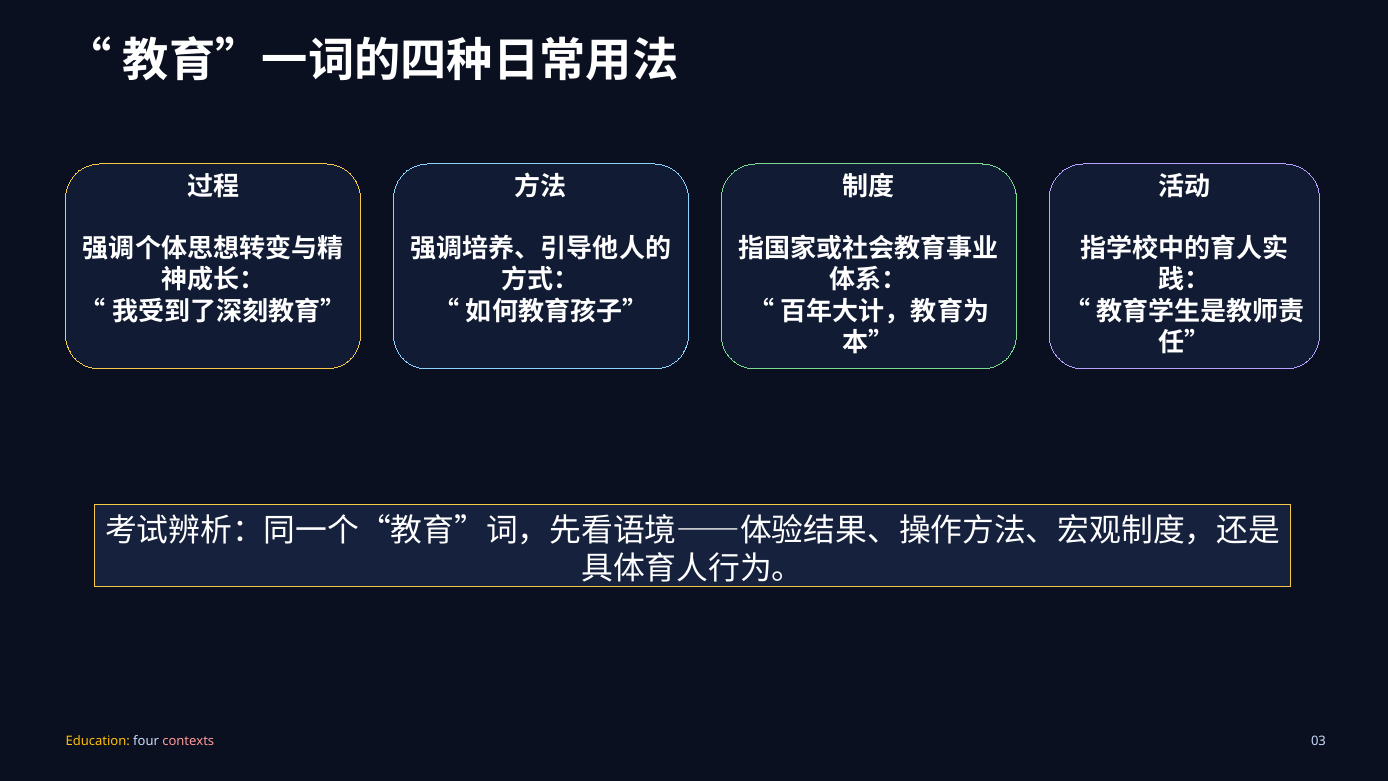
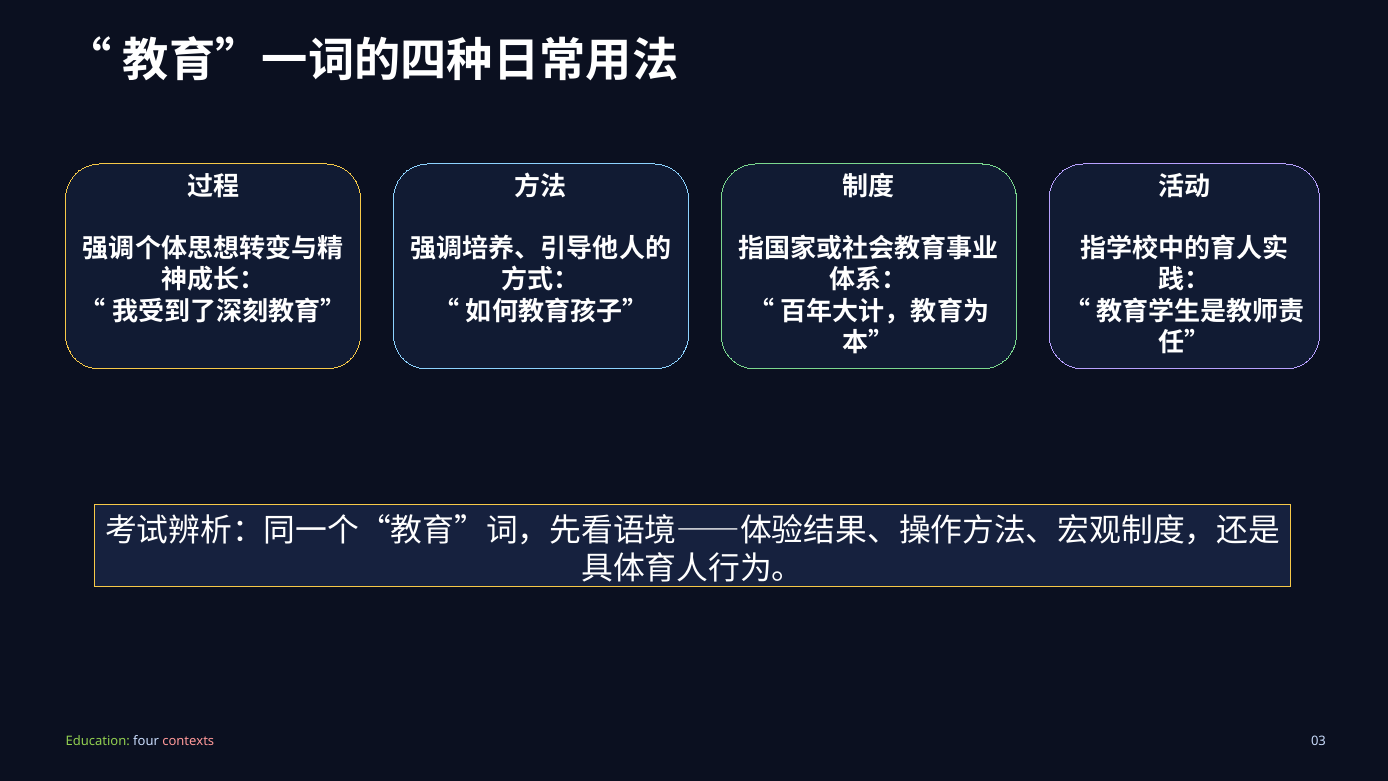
Education colour: yellow -> light green
